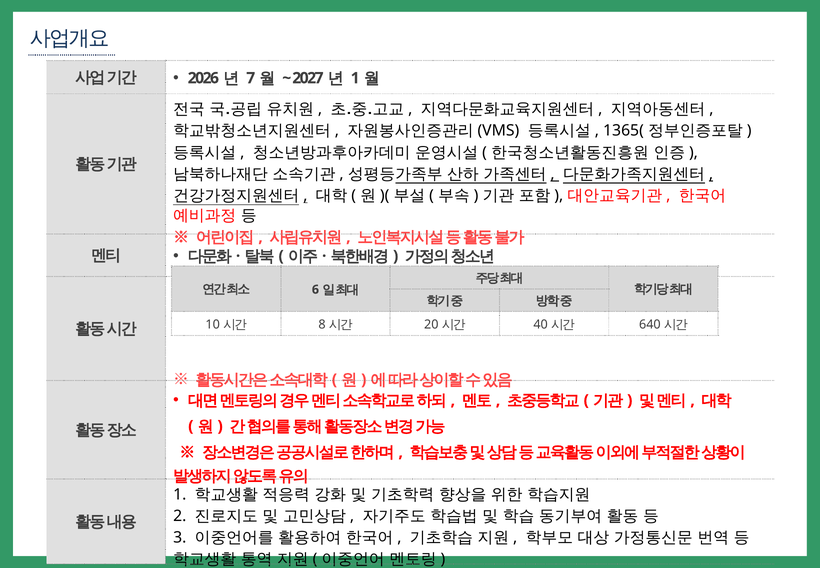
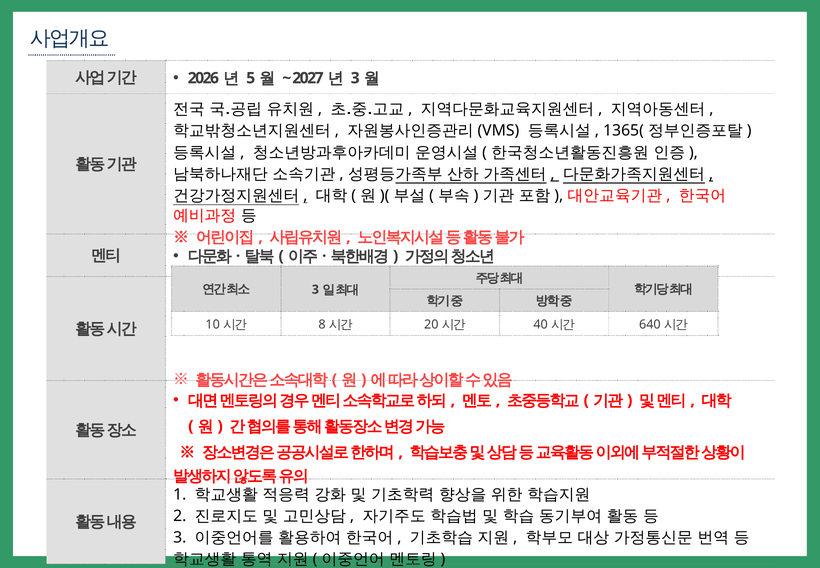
7: 7 -> 5
1 at (355, 78): 1 -> 3
6 at (315, 289): 6 -> 3
